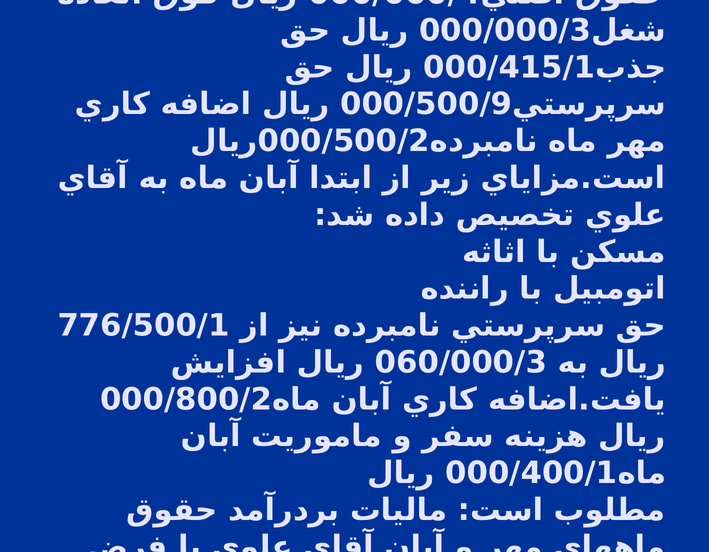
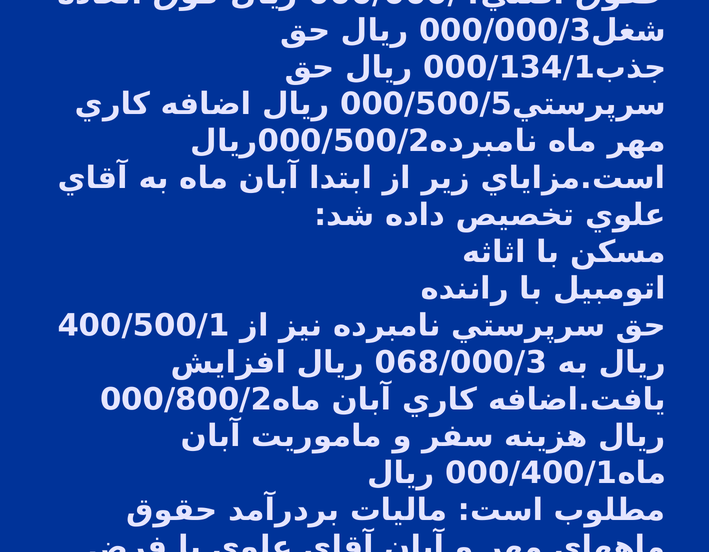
000/415/1: 000/415/1 -> 000/134/1
000/500/9: 000/500/9 -> 000/500/5
776/500/1: 776/500/1 -> 400/500/1
060/000/3: 060/000/3 -> 068/000/3
